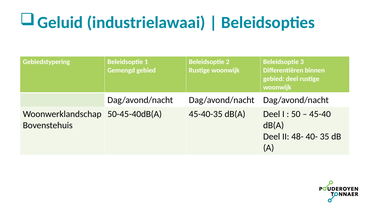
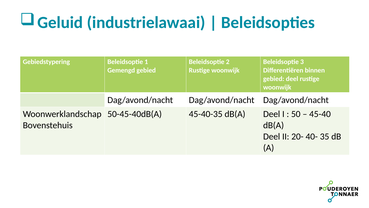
48-: 48- -> 20-
